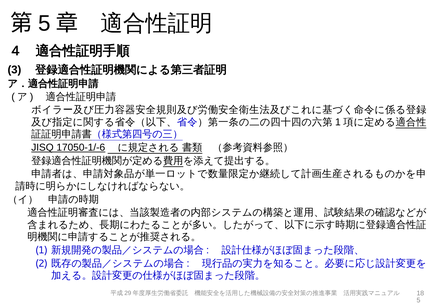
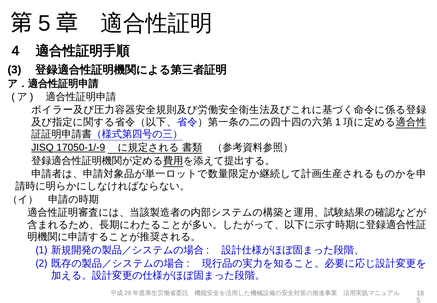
17050-1/-6: 17050-1/-6 -> 17050-1/-9
